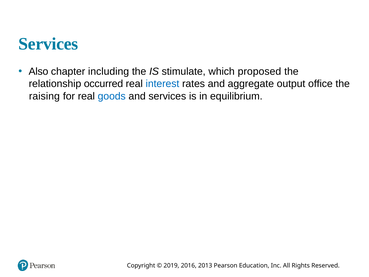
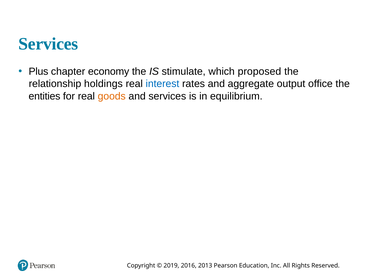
Also: Also -> Plus
including: including -> economy
occurred: occurred -> holdings
raising: raising -> entities
goods colour: blue -> orange
